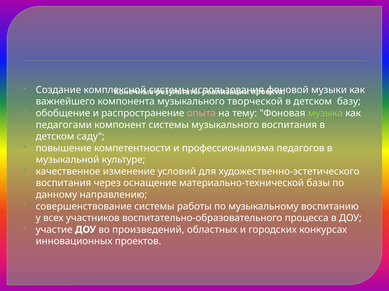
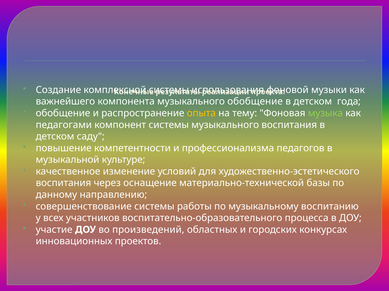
музыкального творческой: творческой -> обобщение
базу: базу -> года
опыта colour: pink -> yellow
